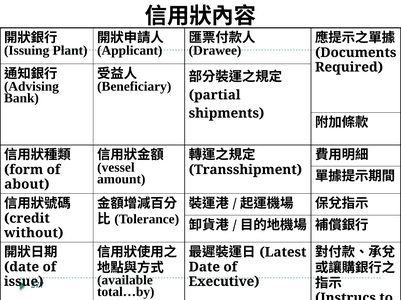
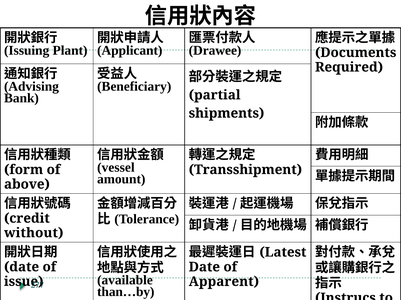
about: about -> above
Executive: Executive -> Apparent
total…by: total…by -> than…by
